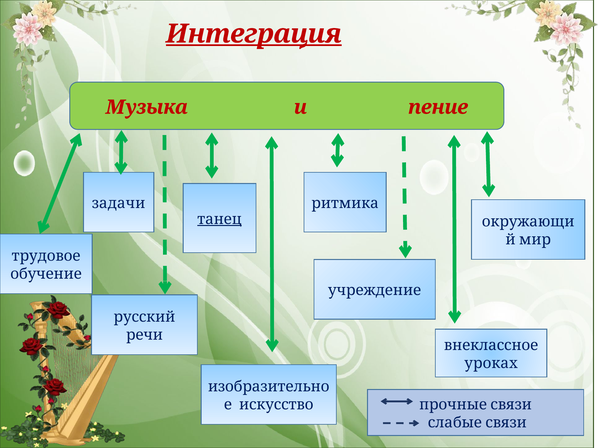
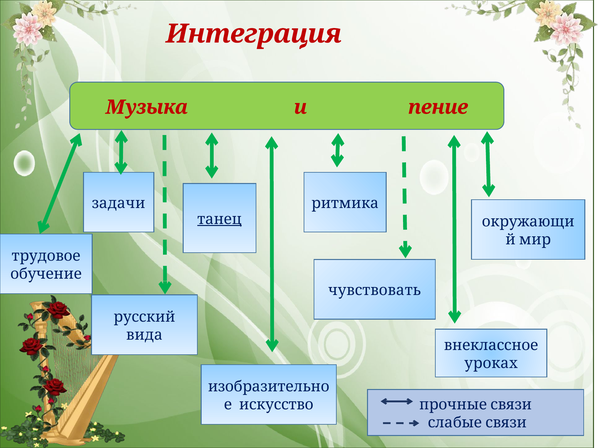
Интеграция underline: present -> none
учреждение: учреждение -> чувствовать
речи: речи -> вида
